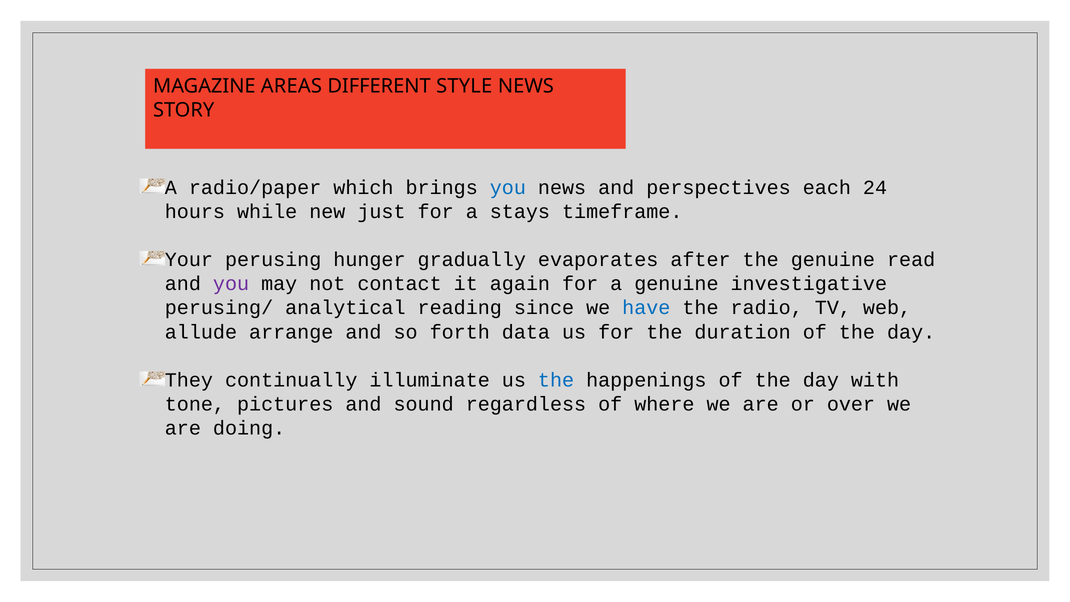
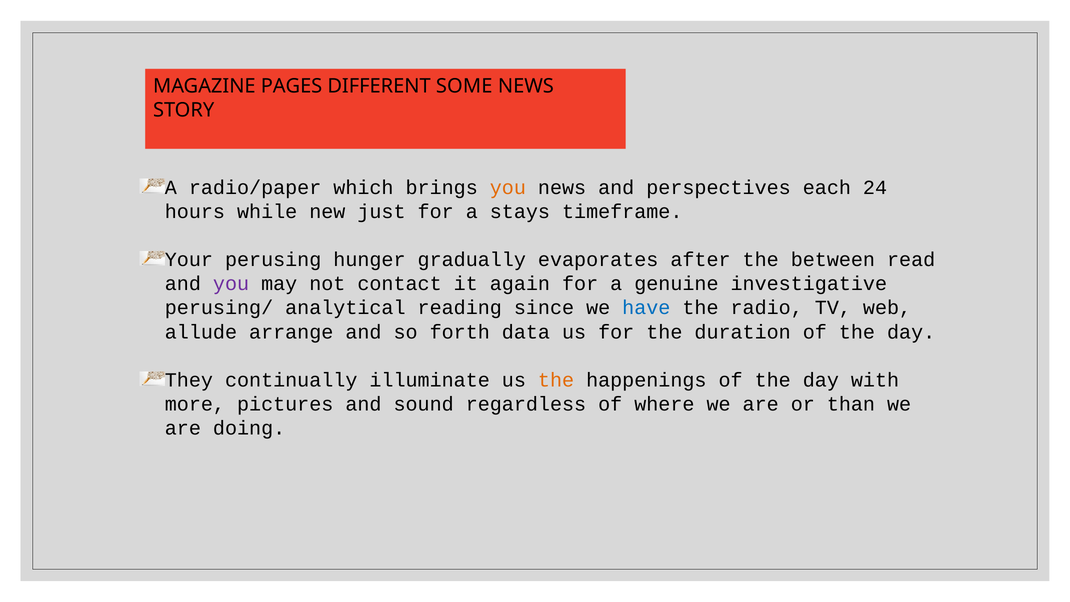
AREAS: AREAS -> PAGES
STYLE: STYLE -> SOME
you at (508, 187) colour: blue -> orange
the genuine: genuine -> between
the at (556, 380) colour: blue -> orange
tone: tone -> more
over: over -> than
